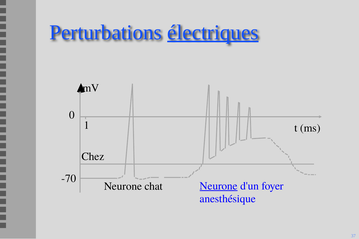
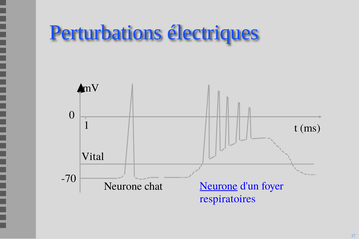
électriques underline: present -> none
Chez: Chez -> Vital
anesthésique: anesthésique -> respiratoires
